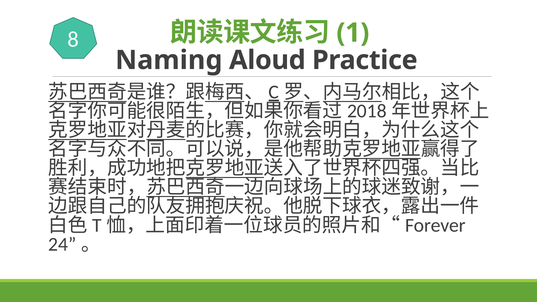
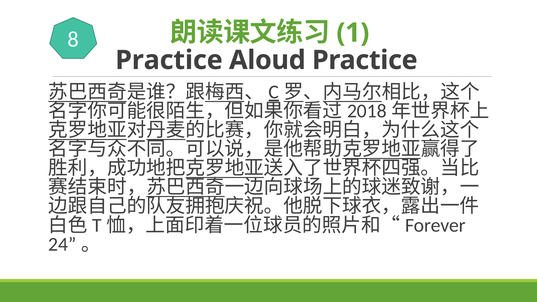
Naming at (169, 60): Naming -> Practice
